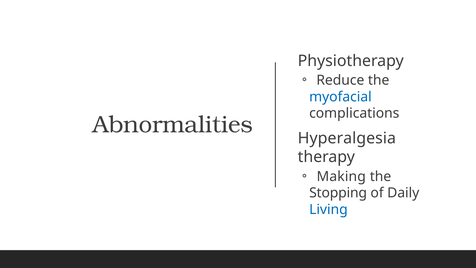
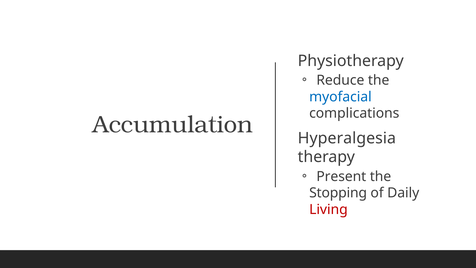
Abnormalities: Abnormalities -> Accumulation
Making: Making -> Present
Living colour: blue -> red
